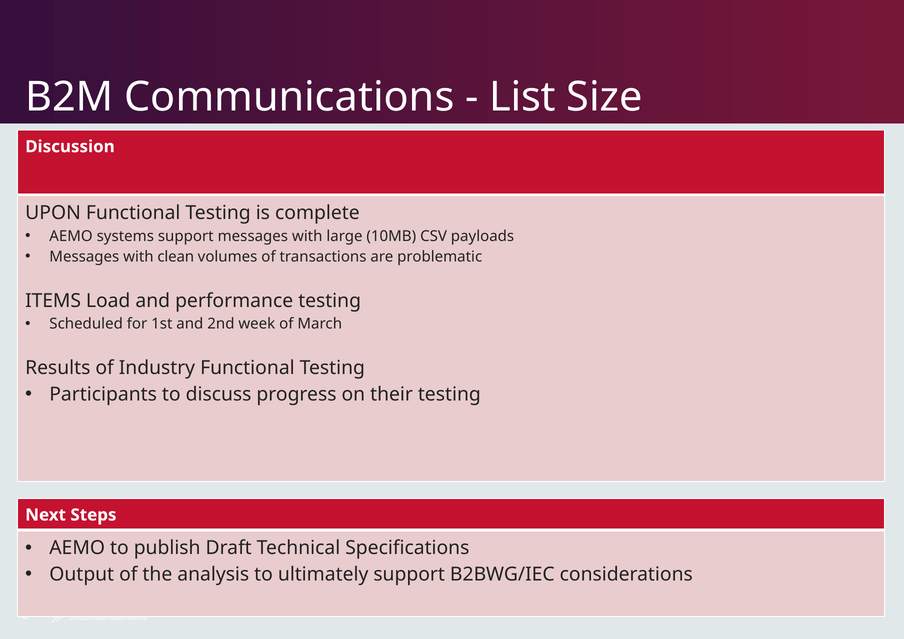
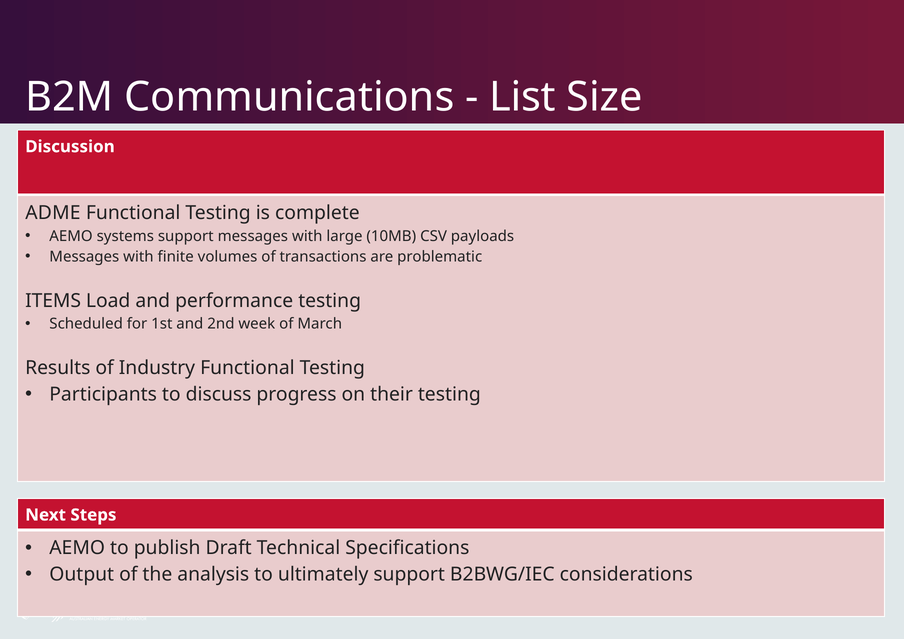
UPON: UPON -> ADME
clean: clean -> finite
